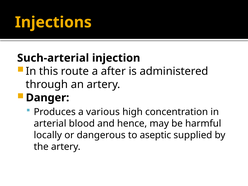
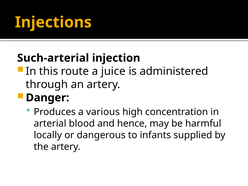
after: after -> juice
aseptic: aseptic -> infants
